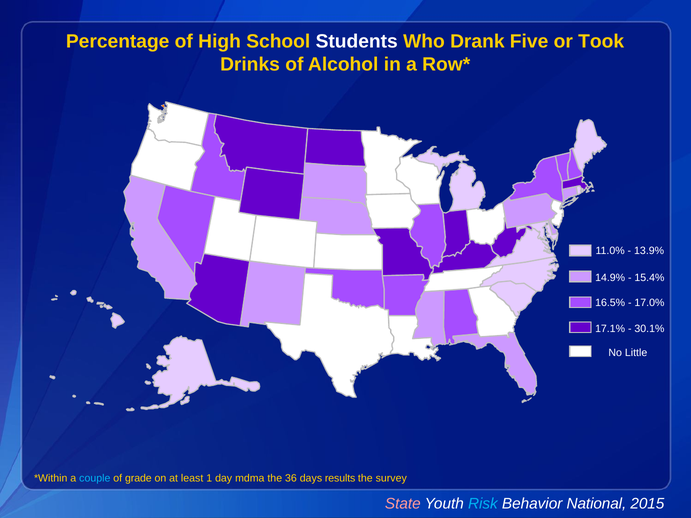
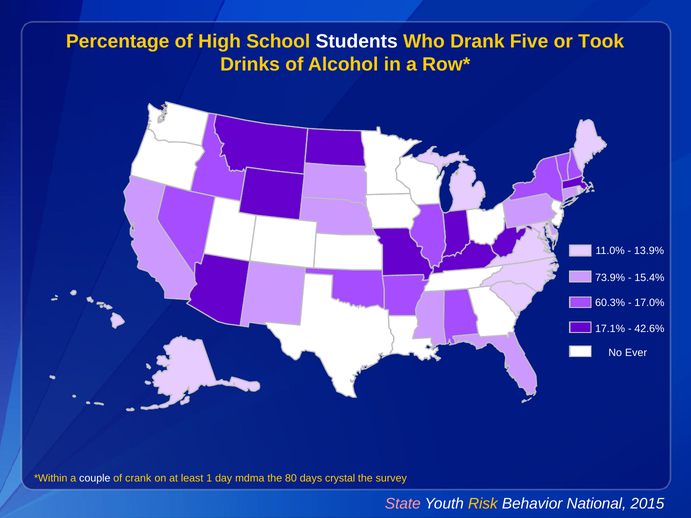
14.9%: 14.9% -> 73.9%
16.5%: 16.5% -> 60.3%
30.1%: 30.1% -> 42.6%
Little: Little -> Ever
couple colour: light blue -> white
grade: grade -> crank
36: 36 -> 80
results: results -> crystal
Risk colour: light blue -> yellow
